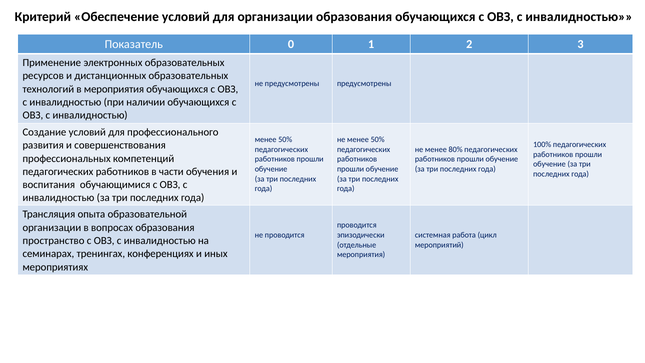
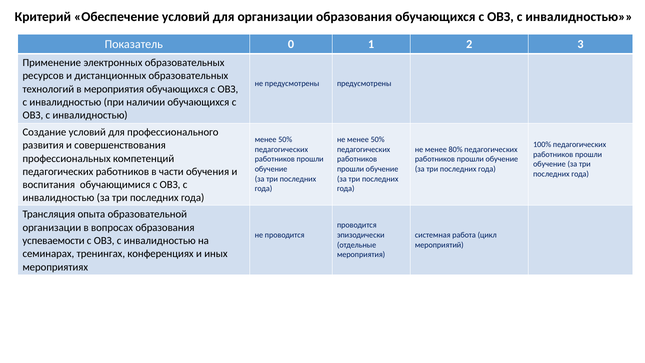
пространство: пространство -> успеваемости
